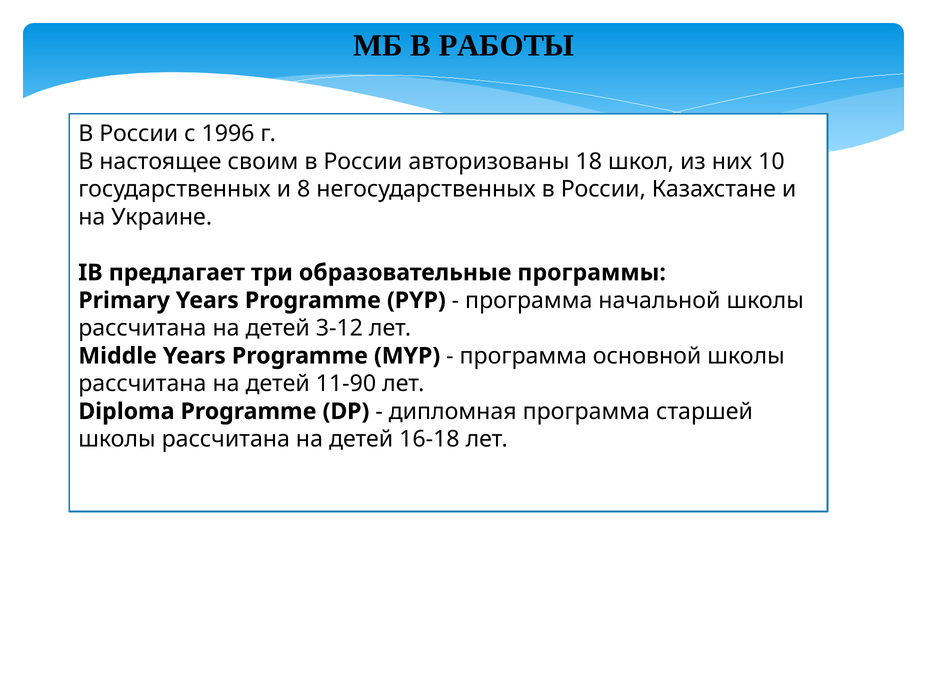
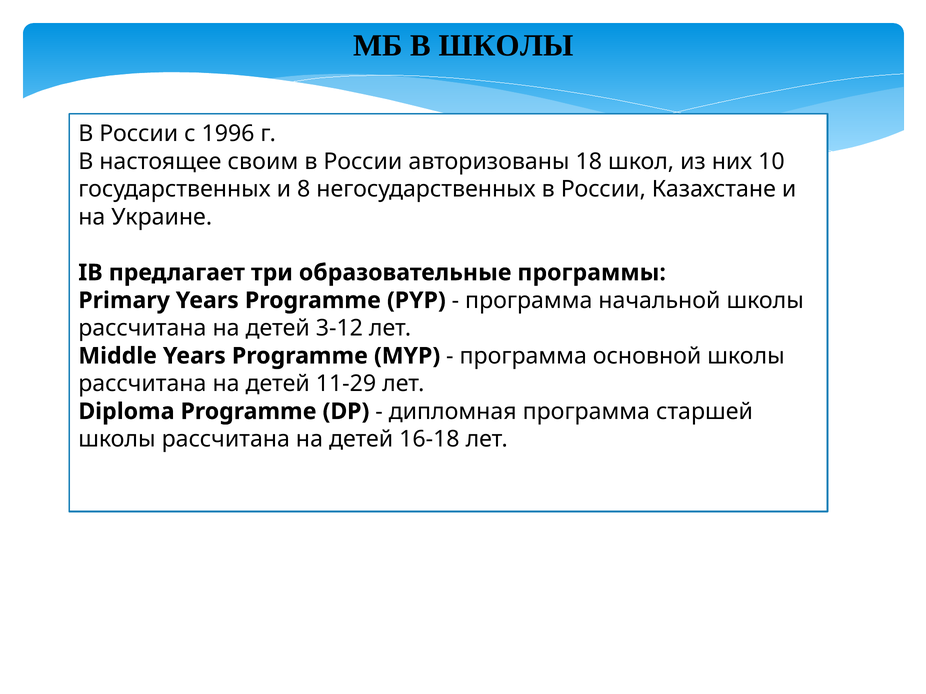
В РАБОТЫ: РАБОТЫ -> ШКОЛЫ
11-90: 11-90 -> 11-29
